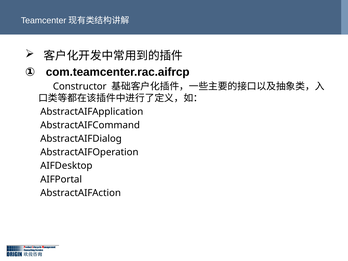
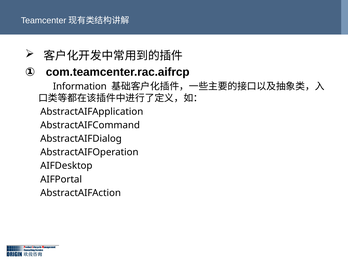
Constructor: Constructor -> Information
